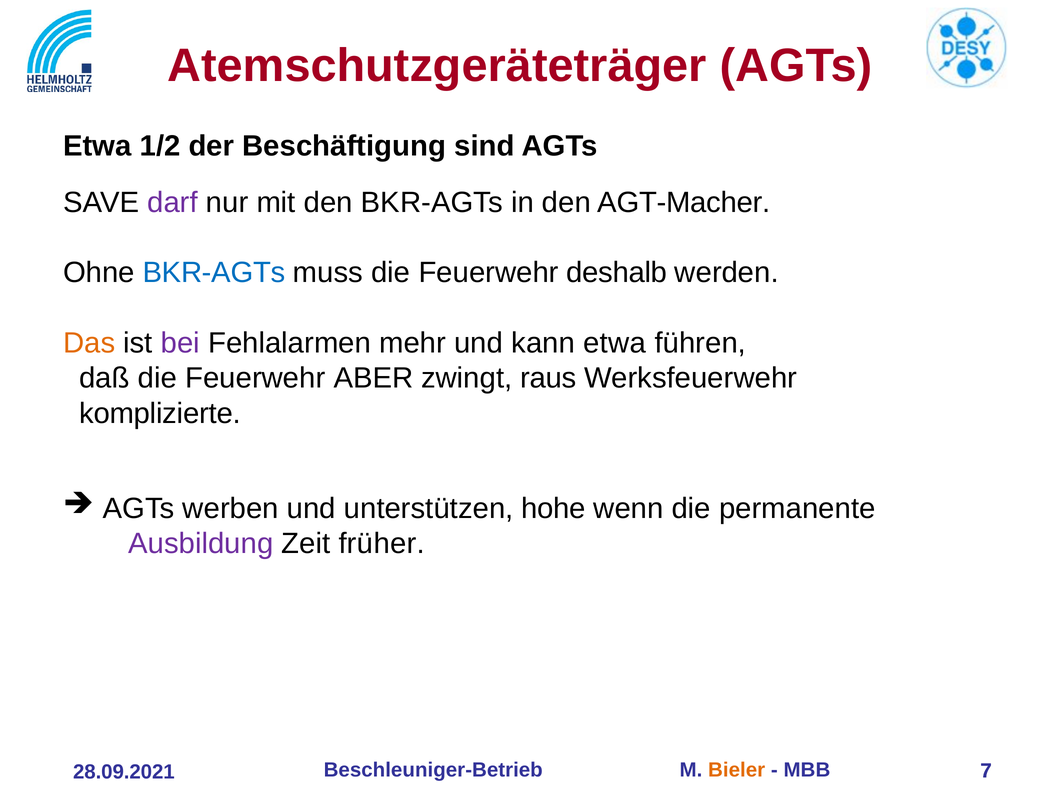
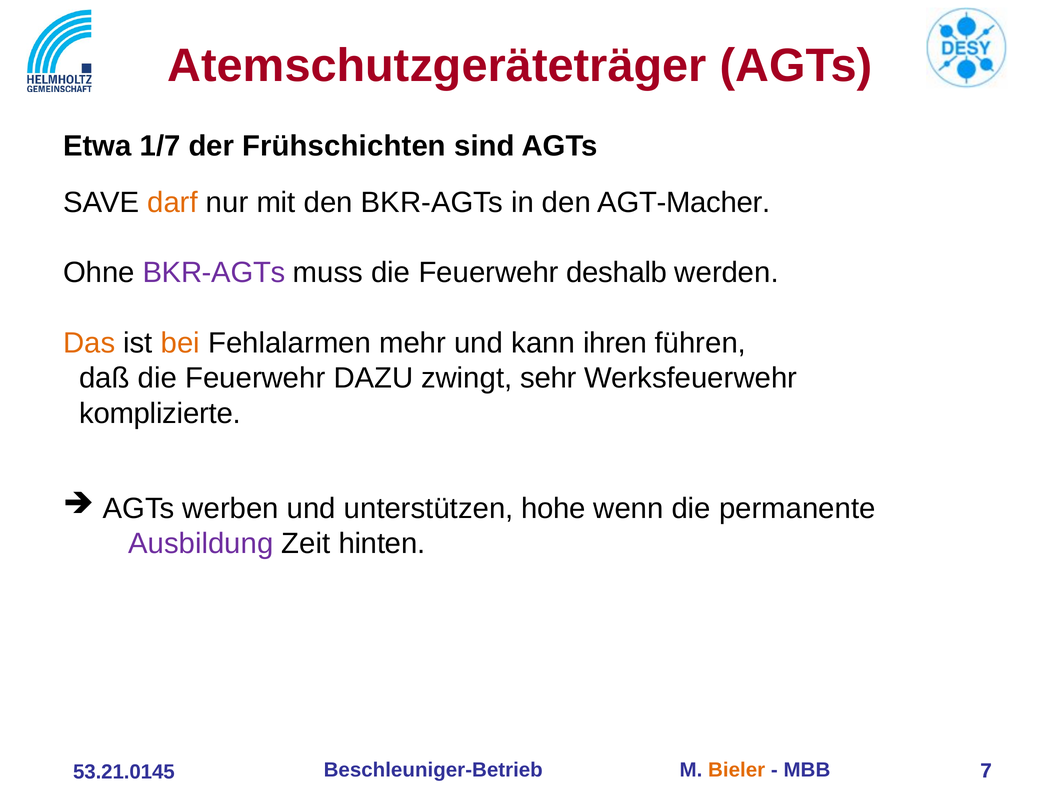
1/2: 1/2 -> 1/7
Beschäftigung: Beschäftigung -> Frühschichten
darf colour: purple -> orange
BKR-AGTs at (214, 273) colour: blue -> purple
bei colour: purple -> orange
kann etwa: etwa -> ihren
ABER: ABER -> DAZU
raus: raus -> sehr
früher: früher -> hinten
28.09.2021: 28.09.2021 -> 53.21.0145
